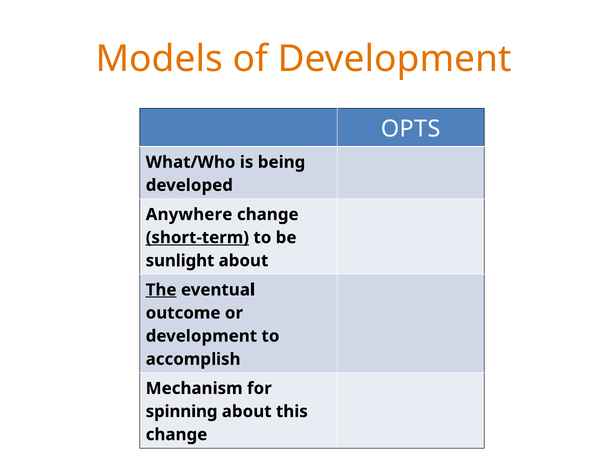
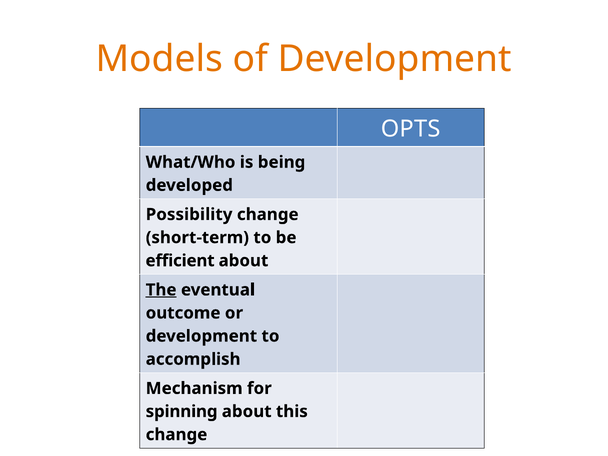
Anywhere: Anywhere -> Possibility
short-term underline: present -> none
sunlight: sunlight -> efficient
